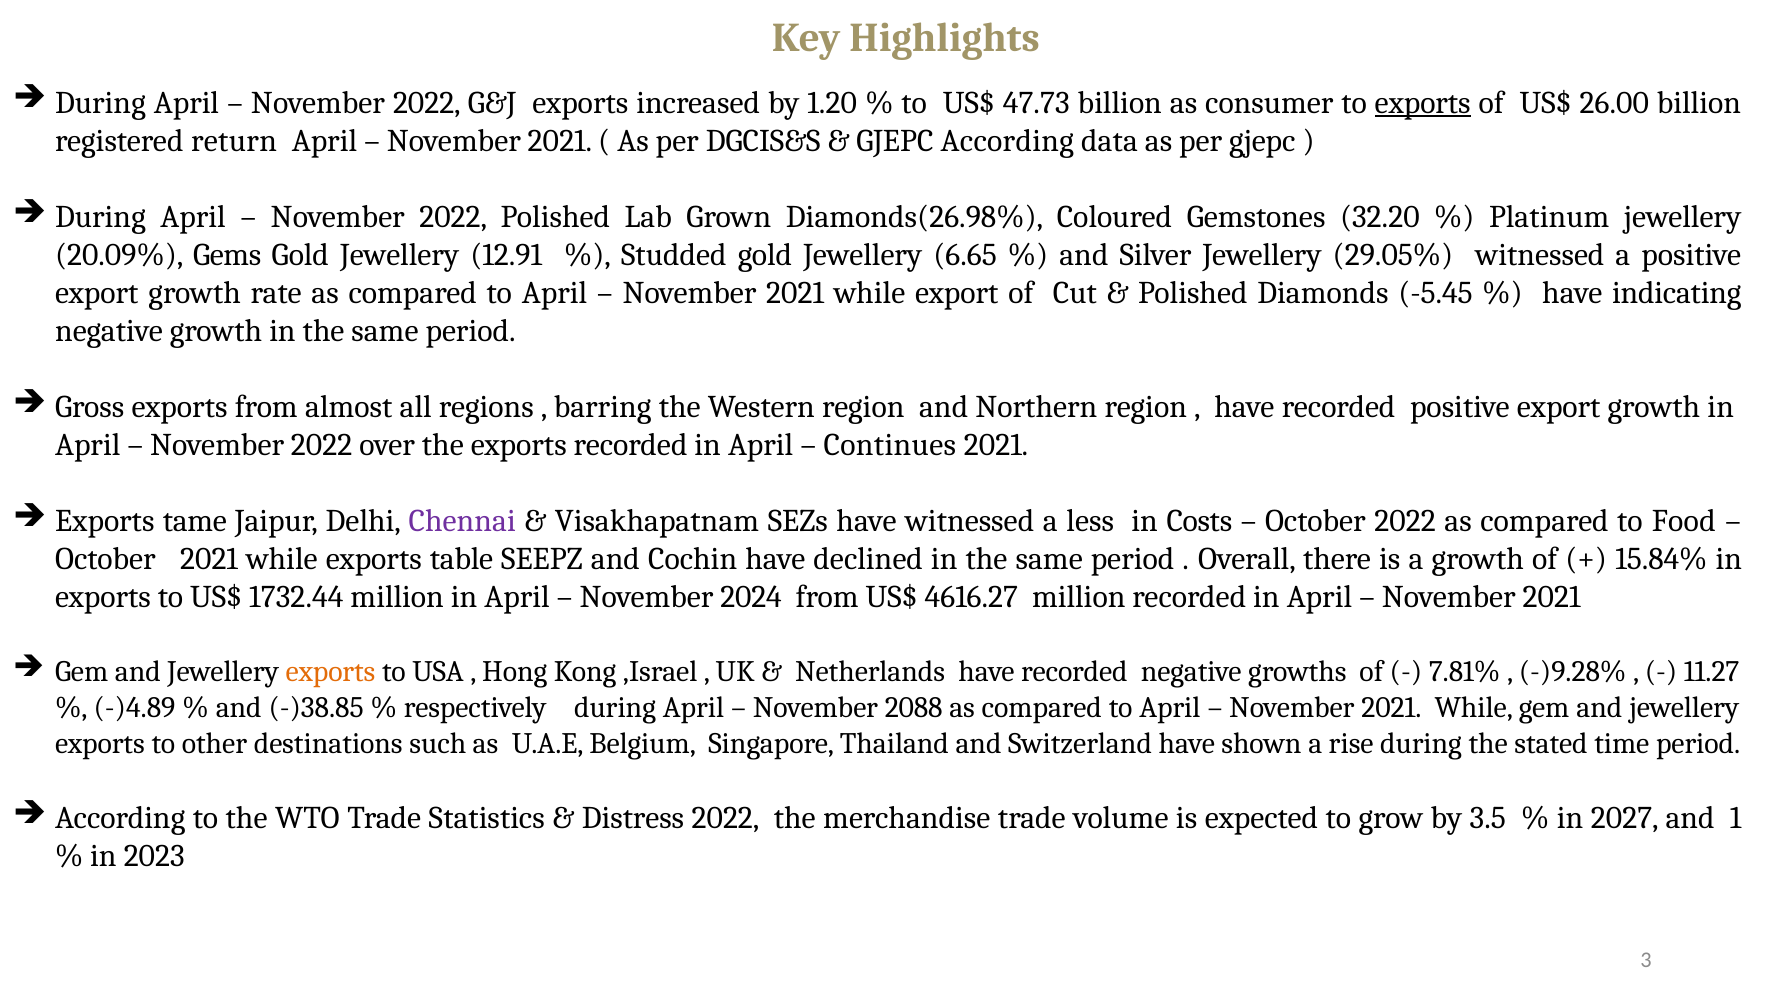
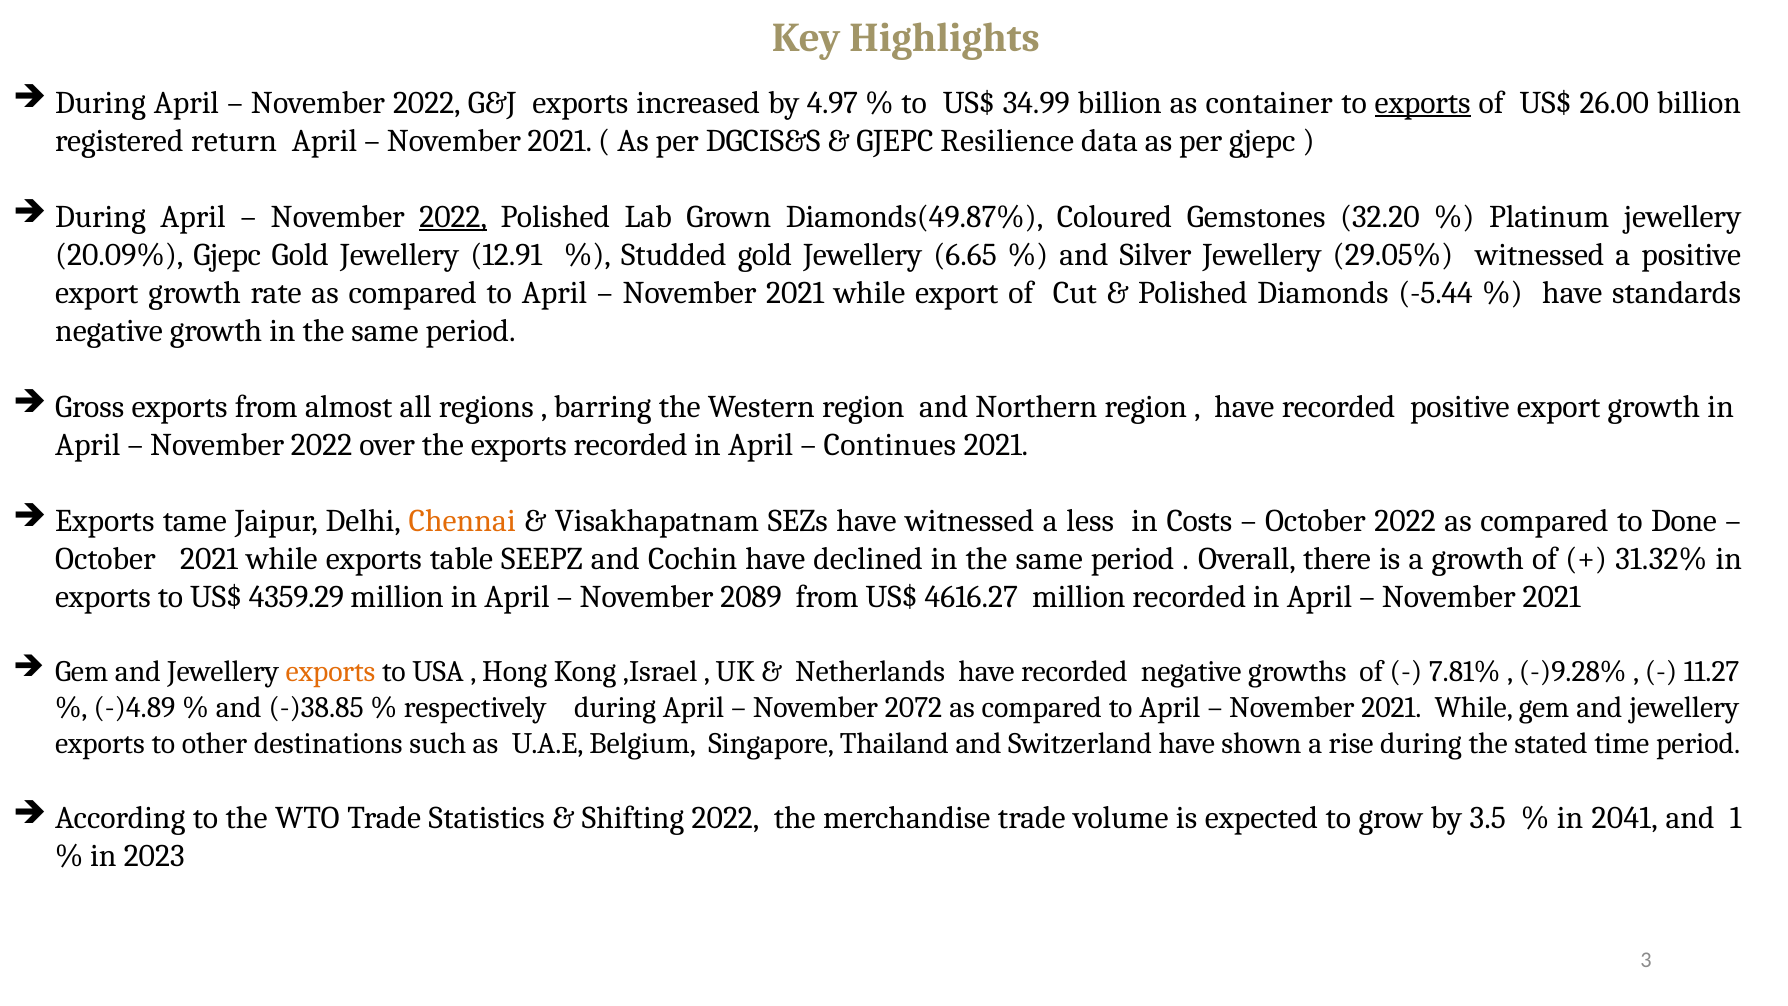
1.20: 1.20 -> 4.97
47.73: 47.73 -> 34.99
consumer: consumer -> container
GJEPC According: According -> Resilience
2022 at (453, 217) underline: none -> present
Diamonds(26.98%: Diamonds(26.98% -> Diamonds(49.87%
20.09% Gems: Gems -> Gjepc
-5.45: -5.45 -> -5.44
indicating: indicating -> standards
Chennai colour: purple -> orange
Food: Food -> Done
15.84%: 15.84% -> 31.32%
1732.44: 1732.44 -> 4359.29
2024: 2024 -> 2089
2088: 2088 -> 2072
Distress: Distress -> Shifting
2027: 2027 -> 2041
